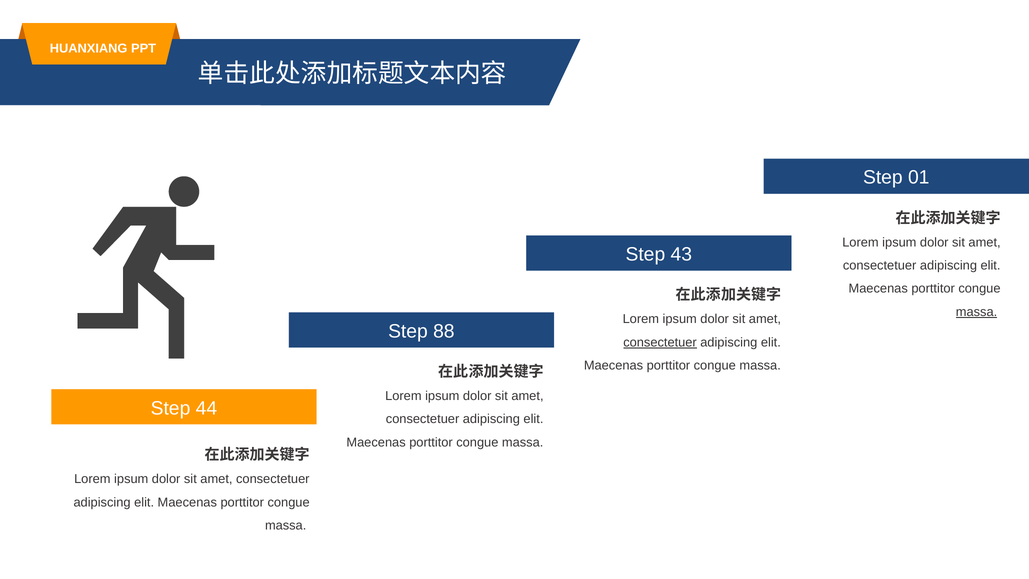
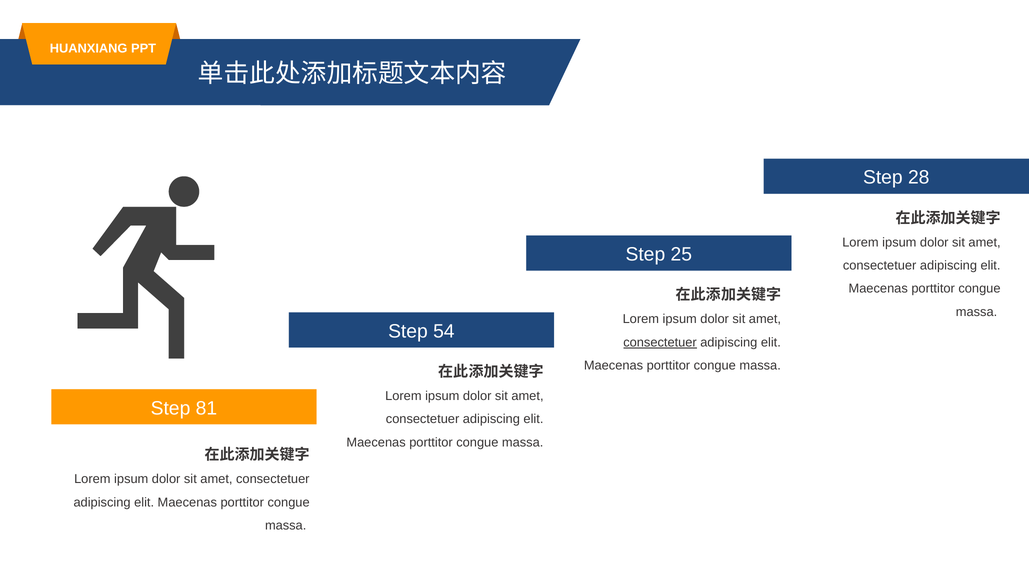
01: 01 -> 28
43: 43 -> 25
massa at (977, 312) underline: present -> none
88: 88 -> 54
44: 44 -> 81
